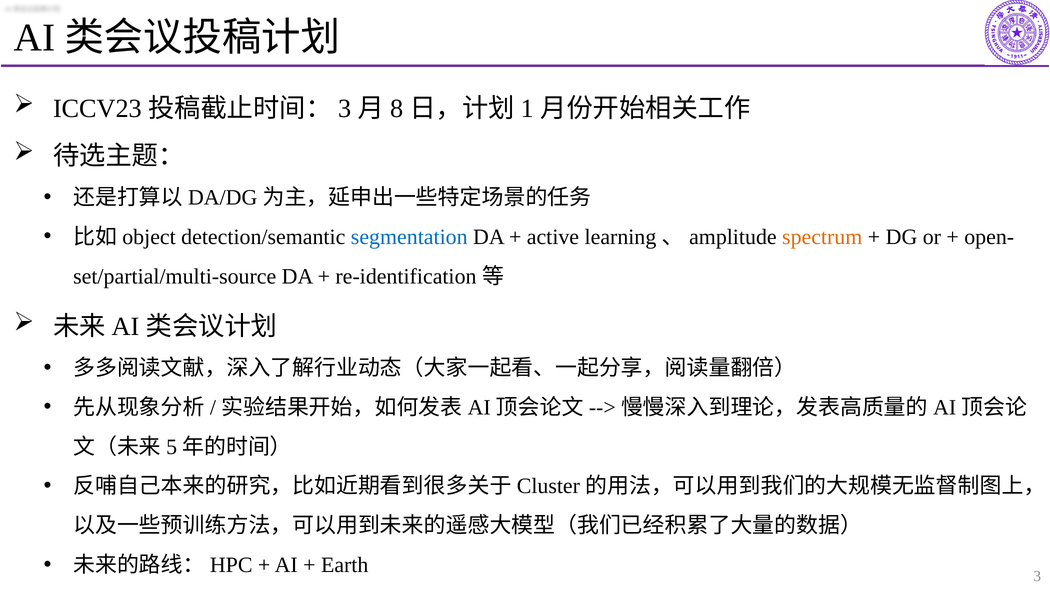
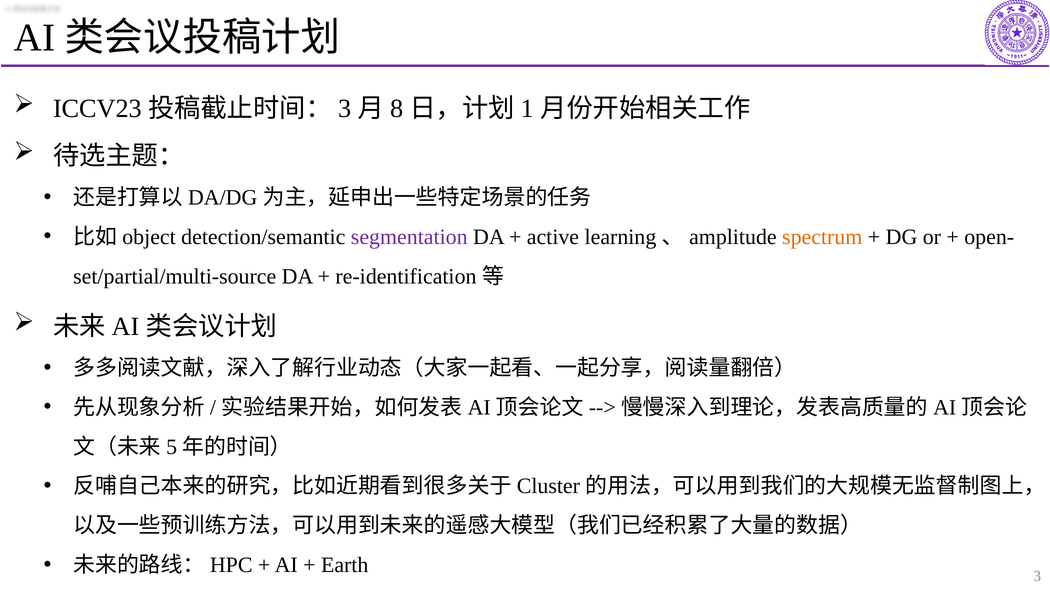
segmentation colour: blue -> purple
